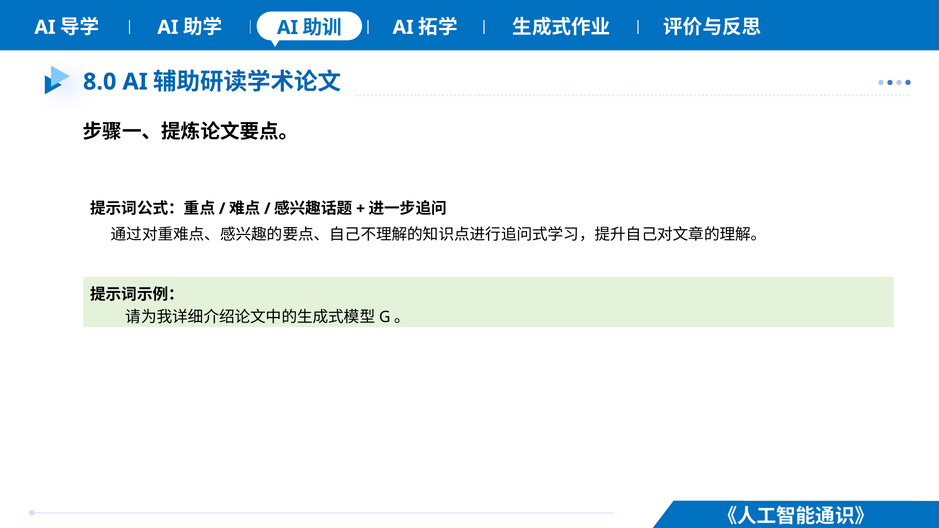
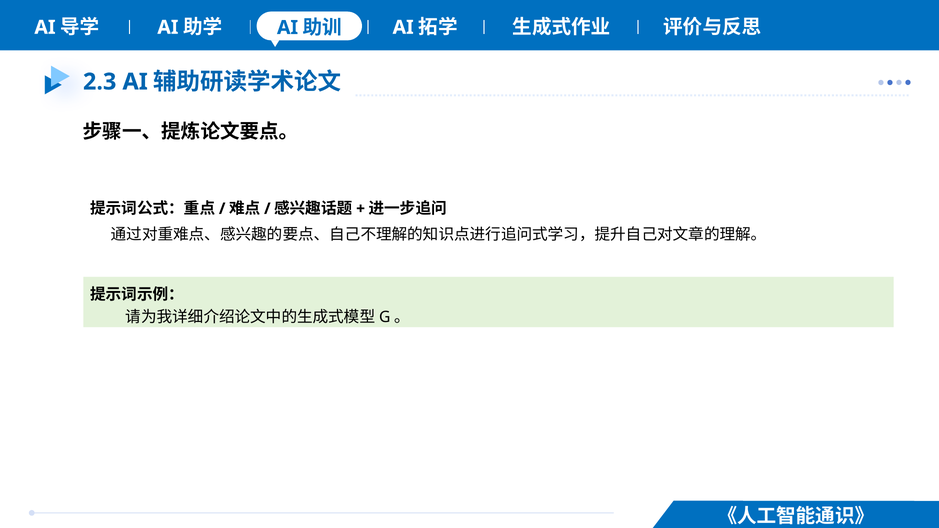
8.0: 8.0 -> 2.3
